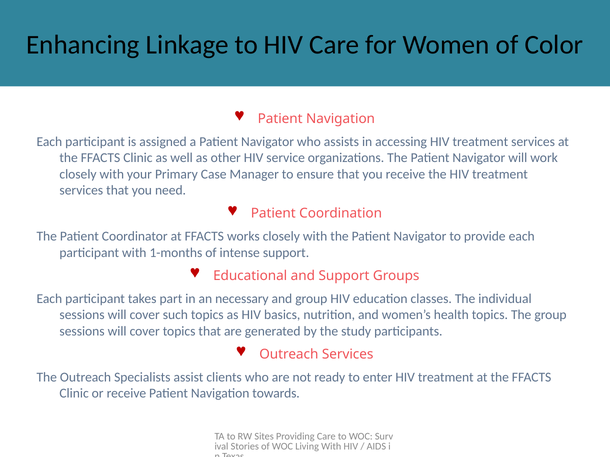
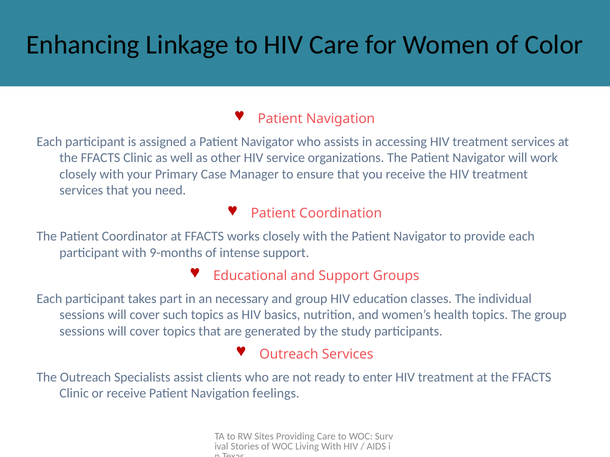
1-months: 1-months -> 9-months
towards: towards -> feelings
